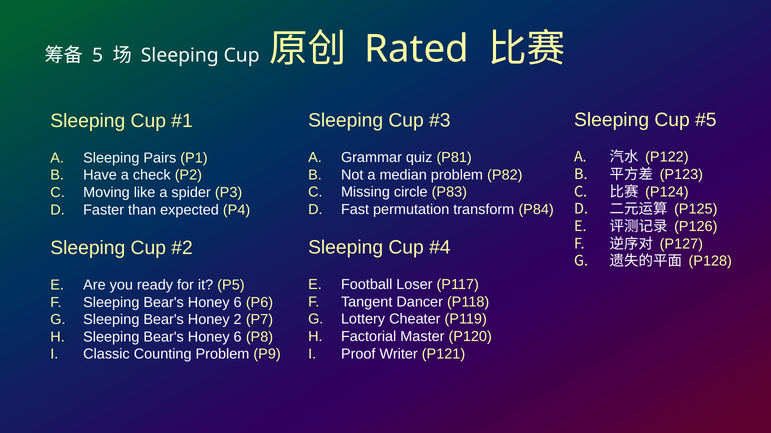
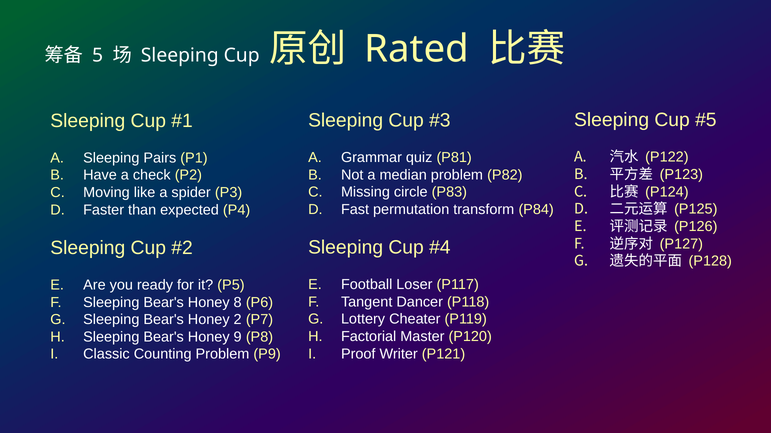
6 at (238, 303): 6 -> 8
6 at (238, 337): 6 -> 9
